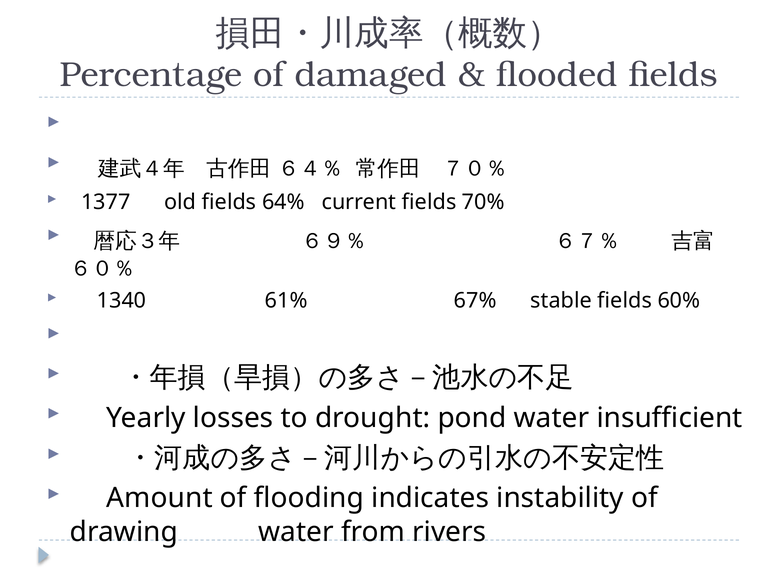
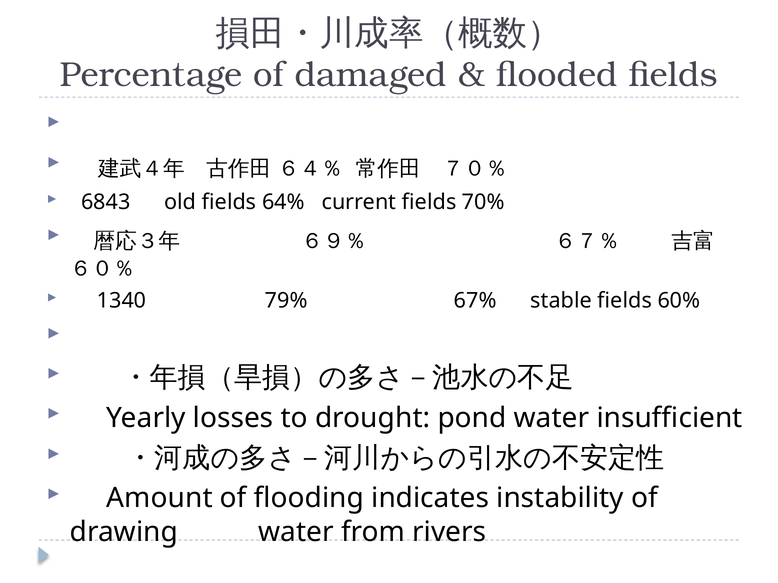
1377: 1377 -> 6843
61%: 61% -> 79%
